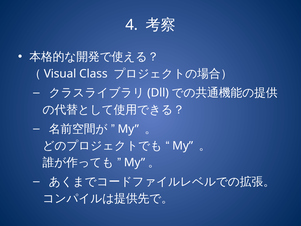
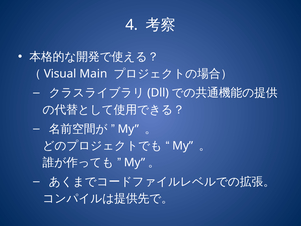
Class: Class -> Main
